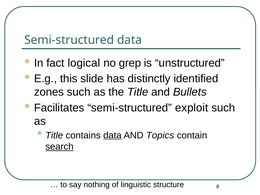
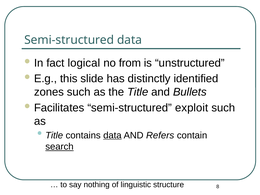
grep: grep -> from
Topics: Topics -> Refers
